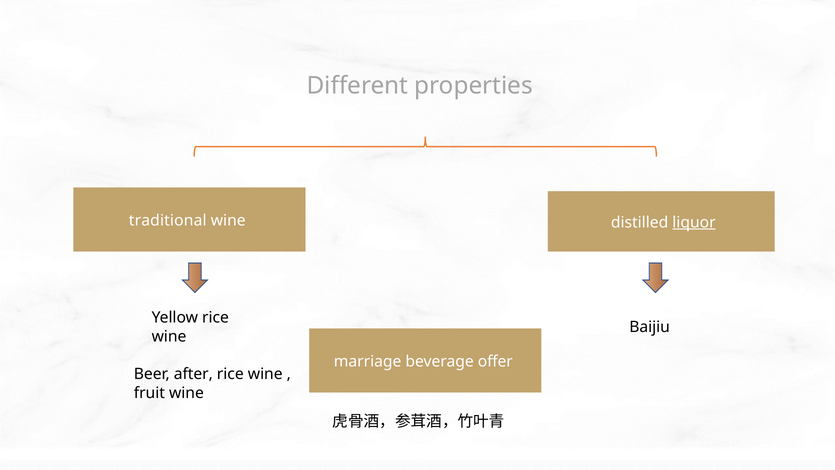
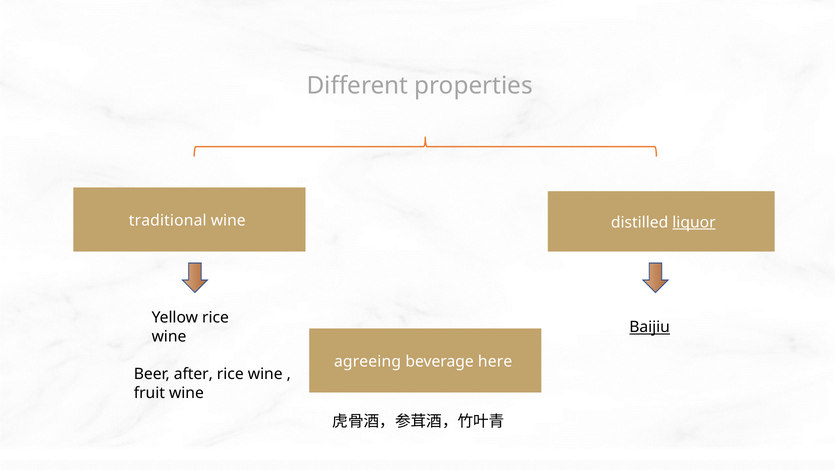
Baijiu underline: none -> present
marriage: marriage -> agreeing
offer: offer -> here
